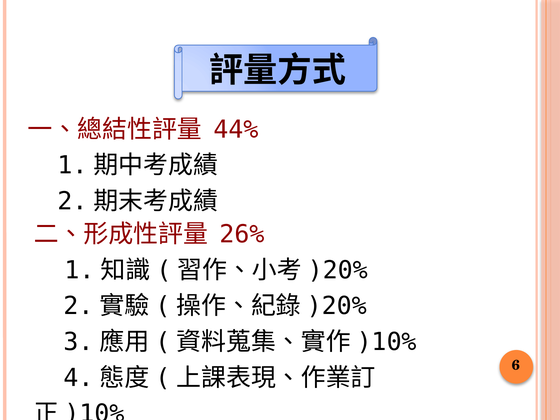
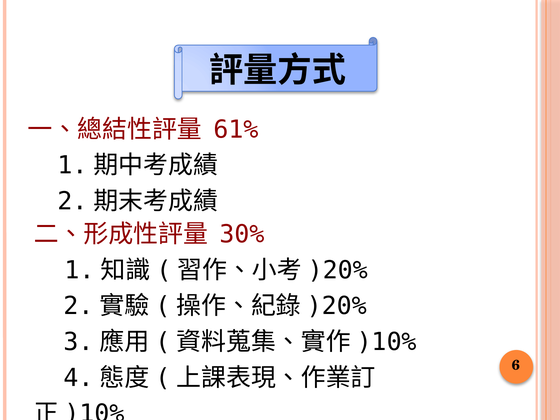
44%: 44% -> 61%
26%: 26% -> 30%
